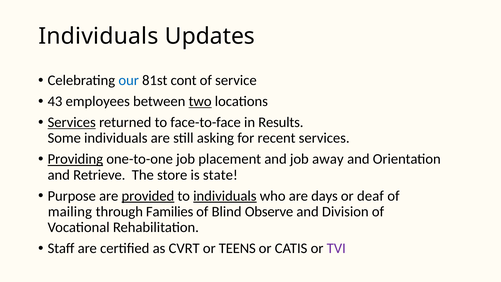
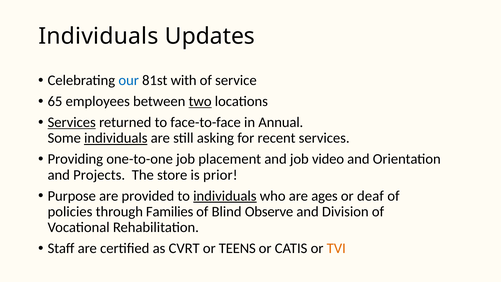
cont: cont -> with
43: 43 -> 65
Results: Results -> Annual
individuals at (116, 138) underline: none -> present
Providing underline: present -> none
away: away -> video
Retrieve: Retrieve -> Projects
state: state -> prior
provided underline: present -> none
days: days -> ages
mailing: mailing -> policies
TVI colour: purple -> orange
